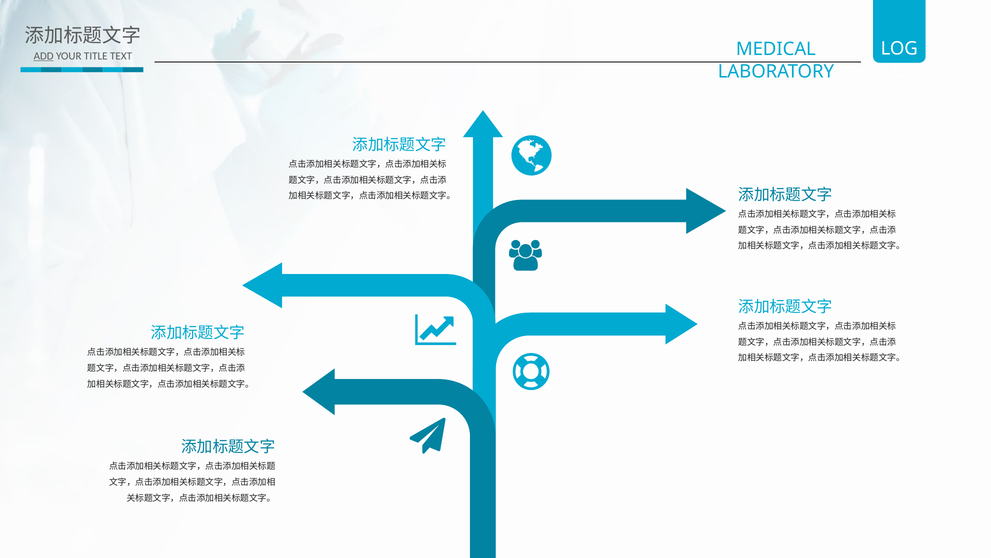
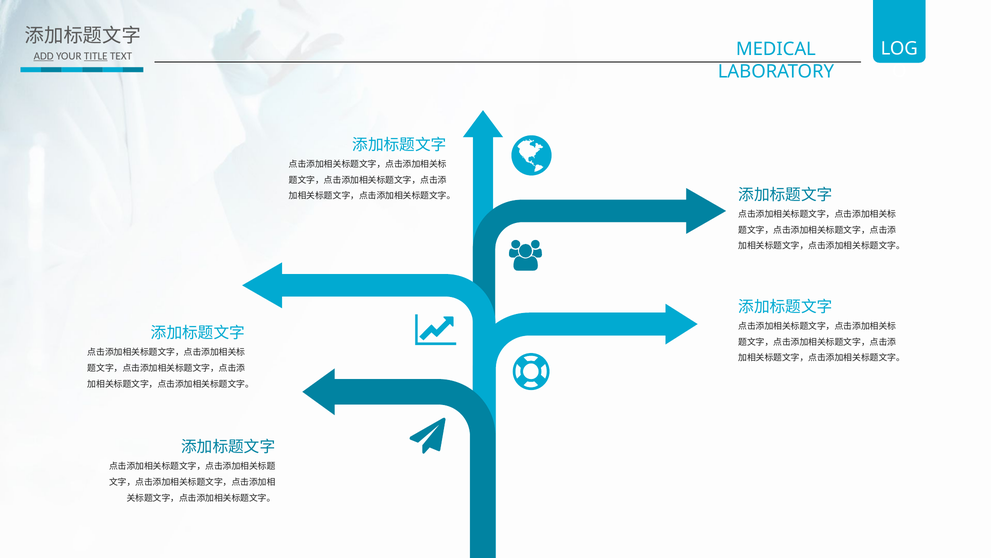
TITLE underline: none -> present
